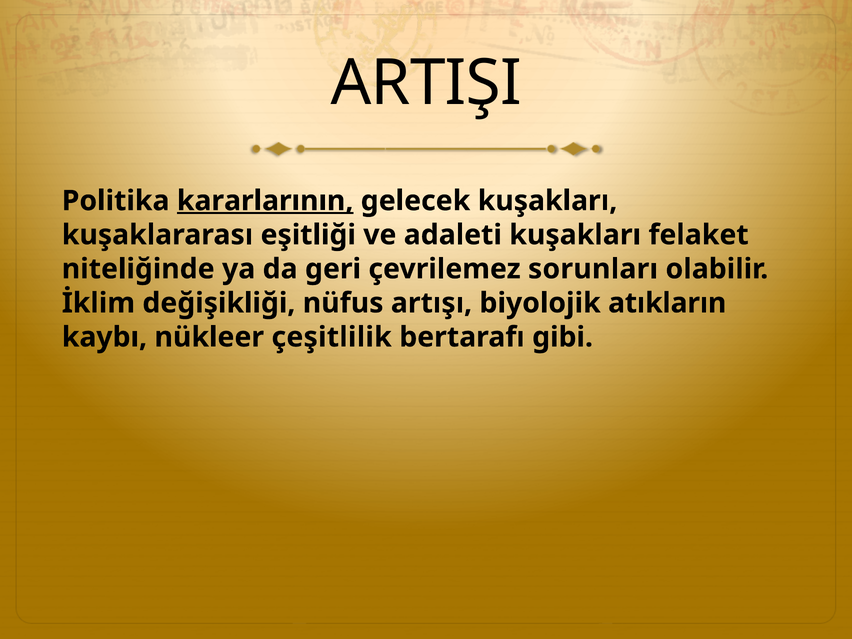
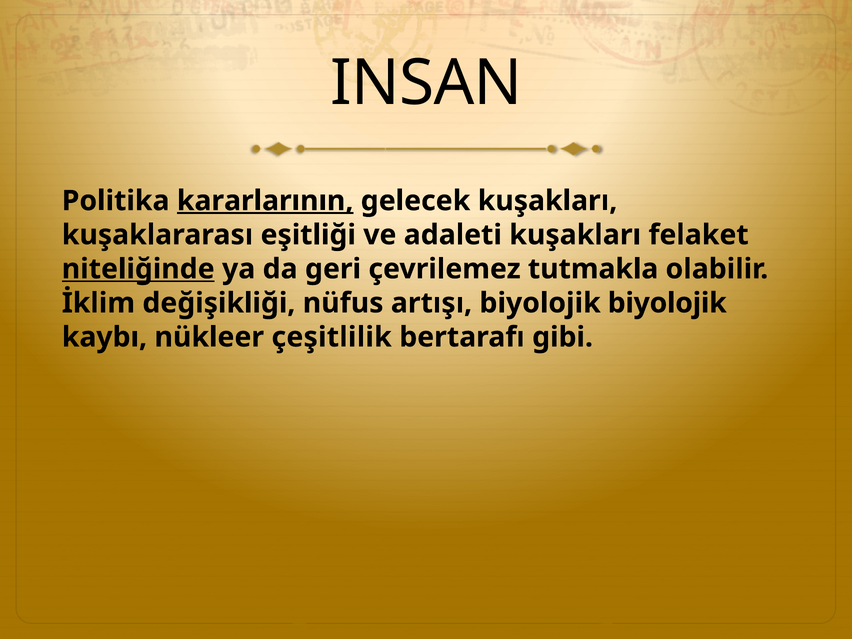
ARTIŞI: ARTIŞI -> INSAN
niteliğinde underline: none -> present
sorunları: sorunları -> tutmakla
biyolojik atıkların: atıkların -> biyolojik
